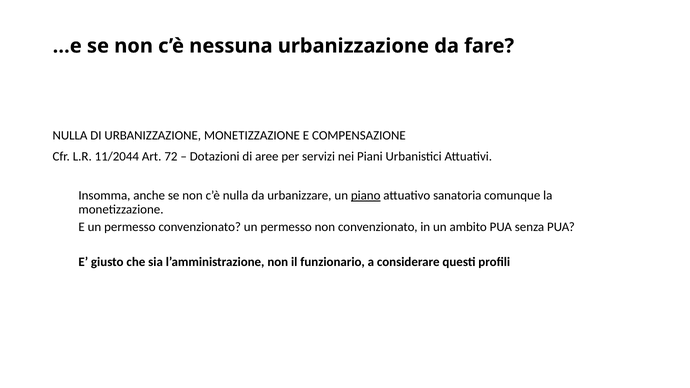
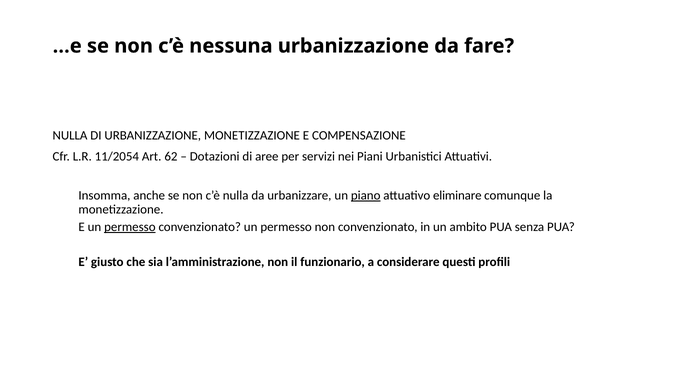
11/2044: 11/2044 -> 11/2054
72: 72 -> 62
sanatoria: sanatoria -> eliminare
permesso at (130, 227) underline: none -> present
